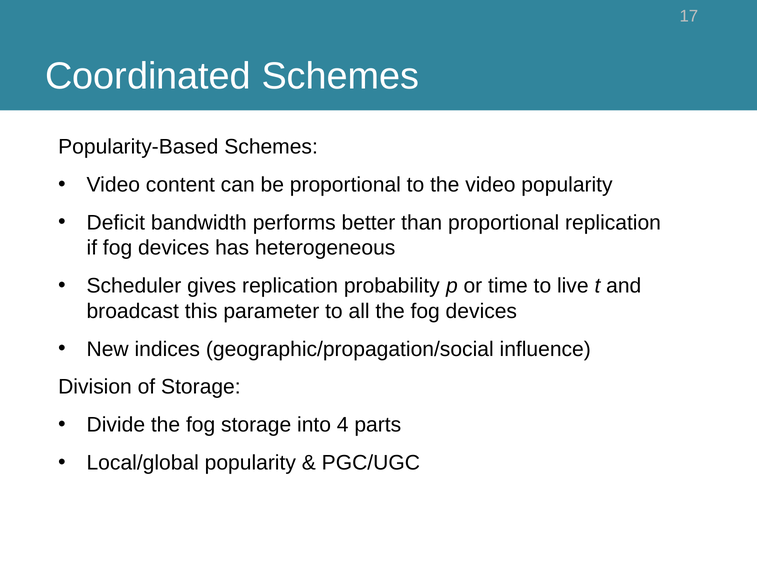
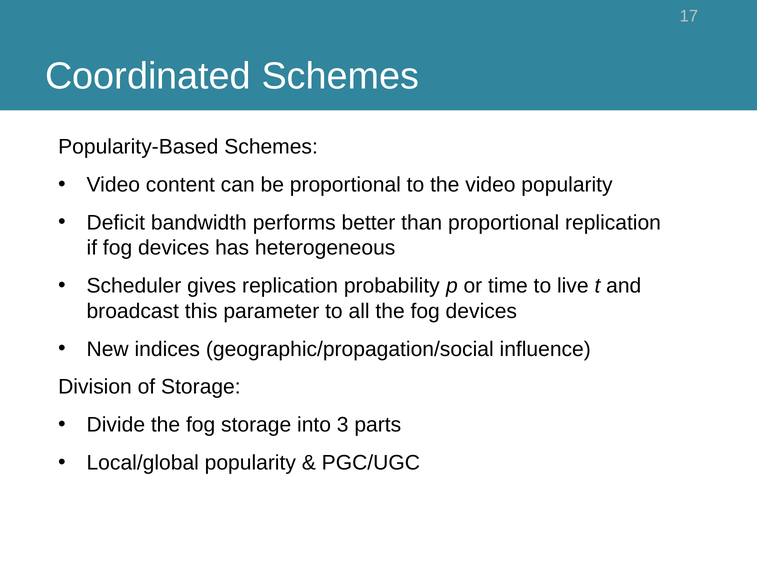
4: 4 -> 3
